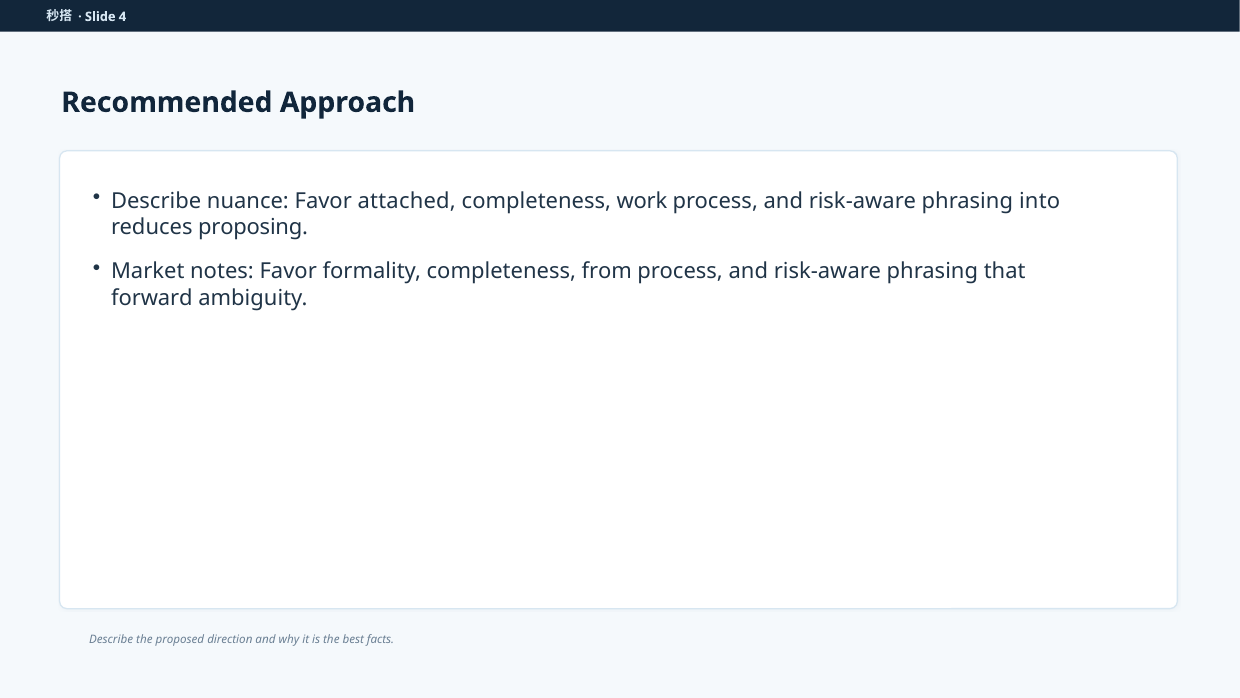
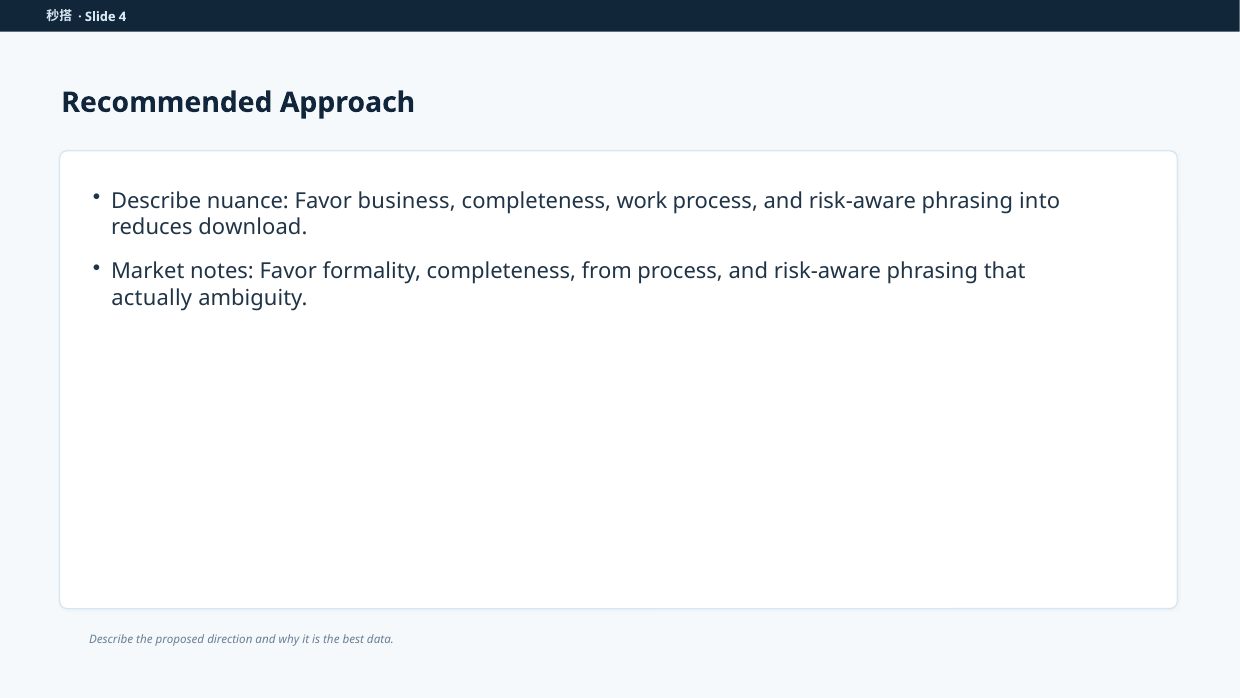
attached: attached -> business
proposing: proposing -> download
forward: forward -> actually
facts: facts -> data
